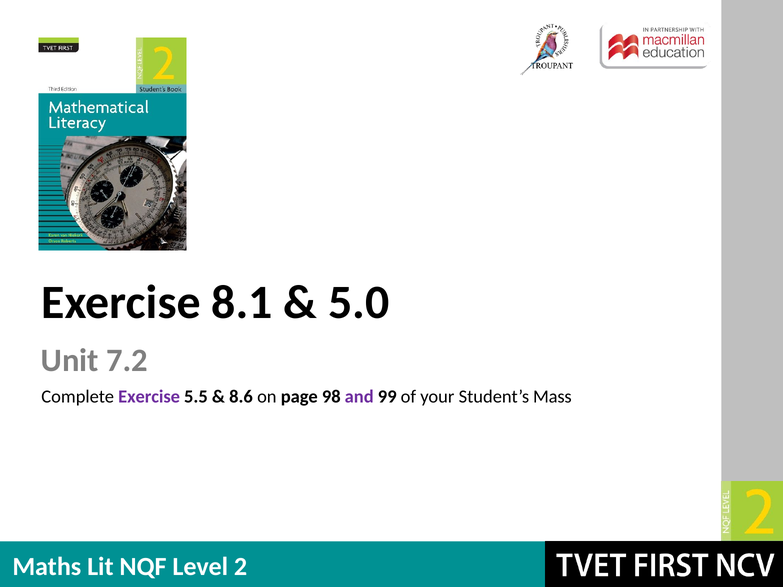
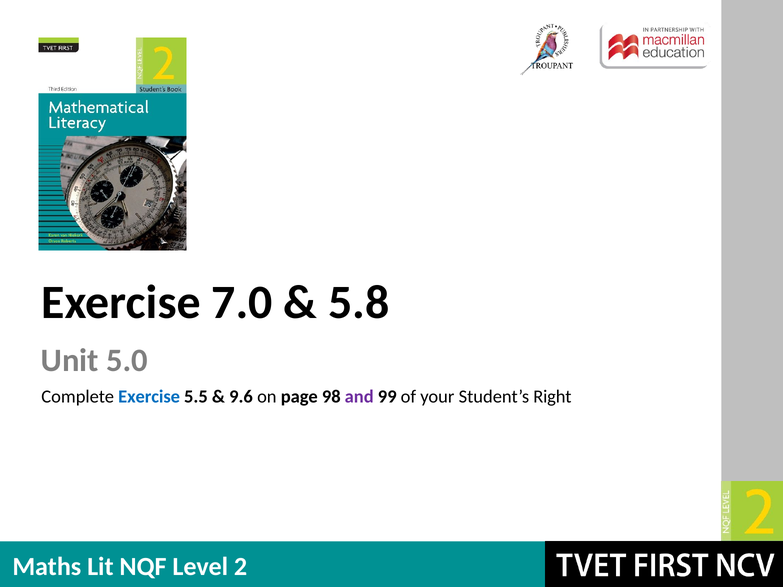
8.1: 8.1 -> 7.0
5.0: 5.0 -> 5.8
7.2: 7.2 -> 5.0
Exercise at (149, 397) colour: purple -> blue
8.6: 8.6 -> 9.6
Mass: Mass -> Right
